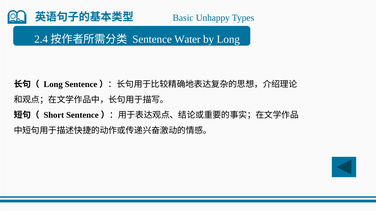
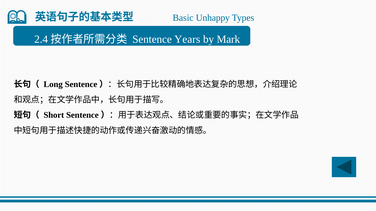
Water: Water -> Years
by Long: Long -> Mark
